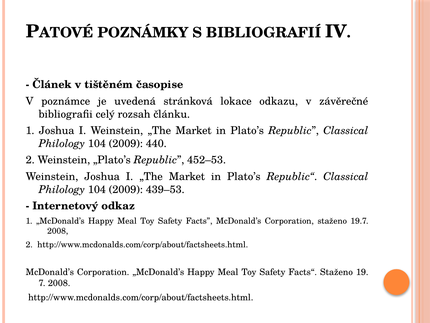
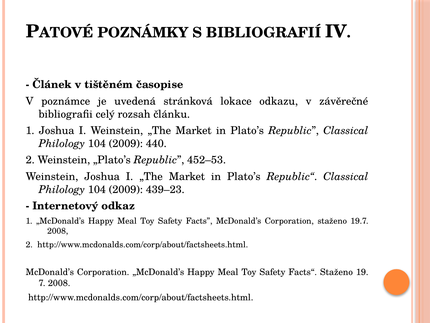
439–53: 439–53 -> 439–23
